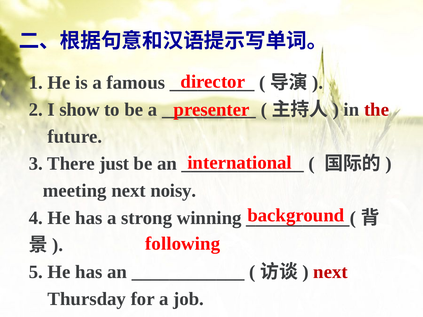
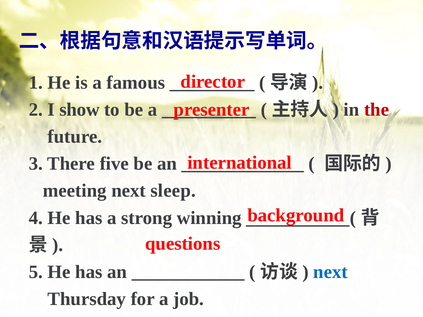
just: just -> five
noisy: noisy -> sleep
following: following -> questions
next at (331, 272) colour: red -> blue
